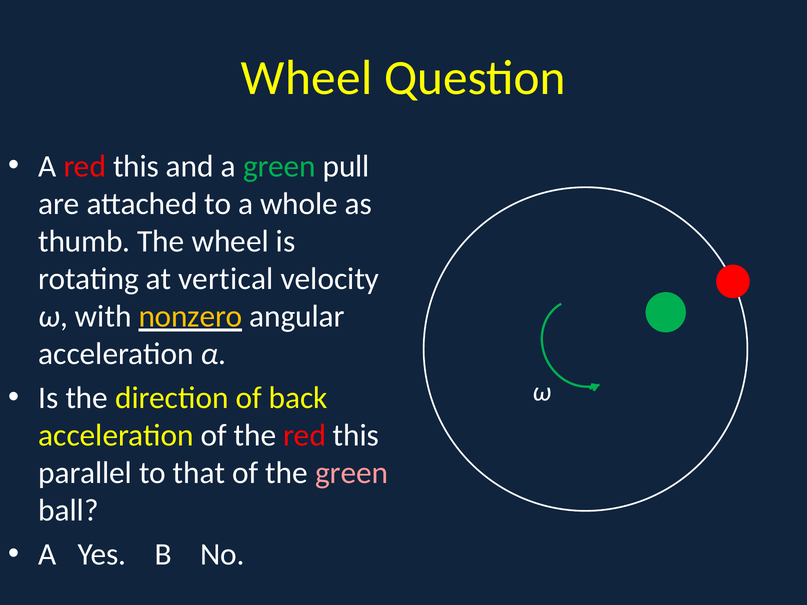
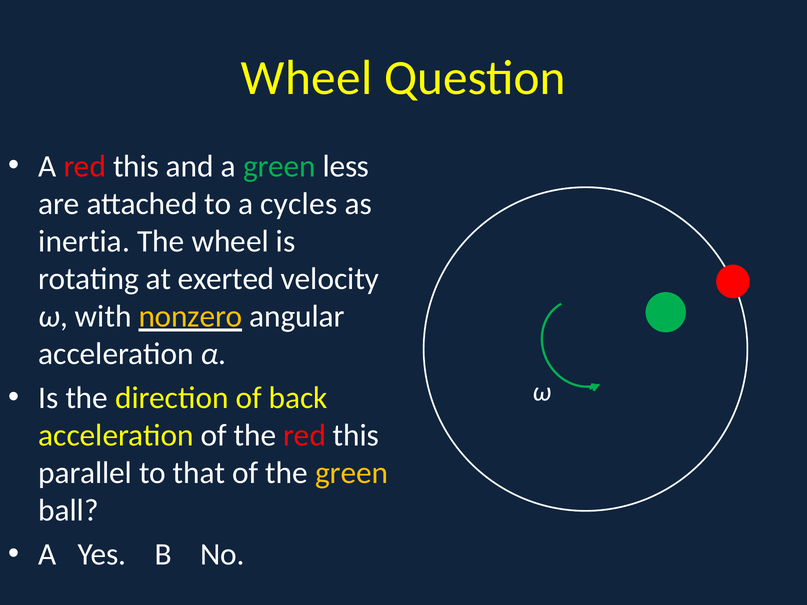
pull: pull -> less
whole: whole -> cycles
thumb: thumb -> inertia
vertical: vertical -> exerted
green at (352, 473) colour: pink -> yellow
